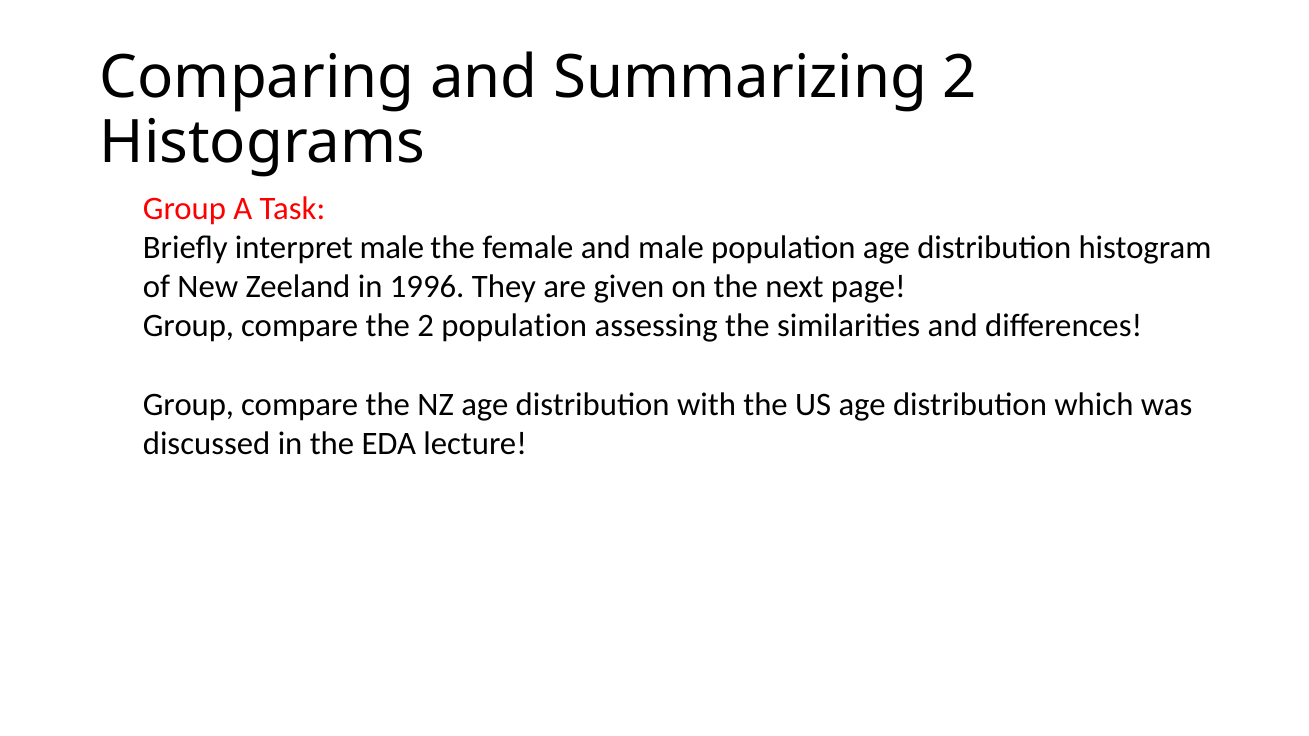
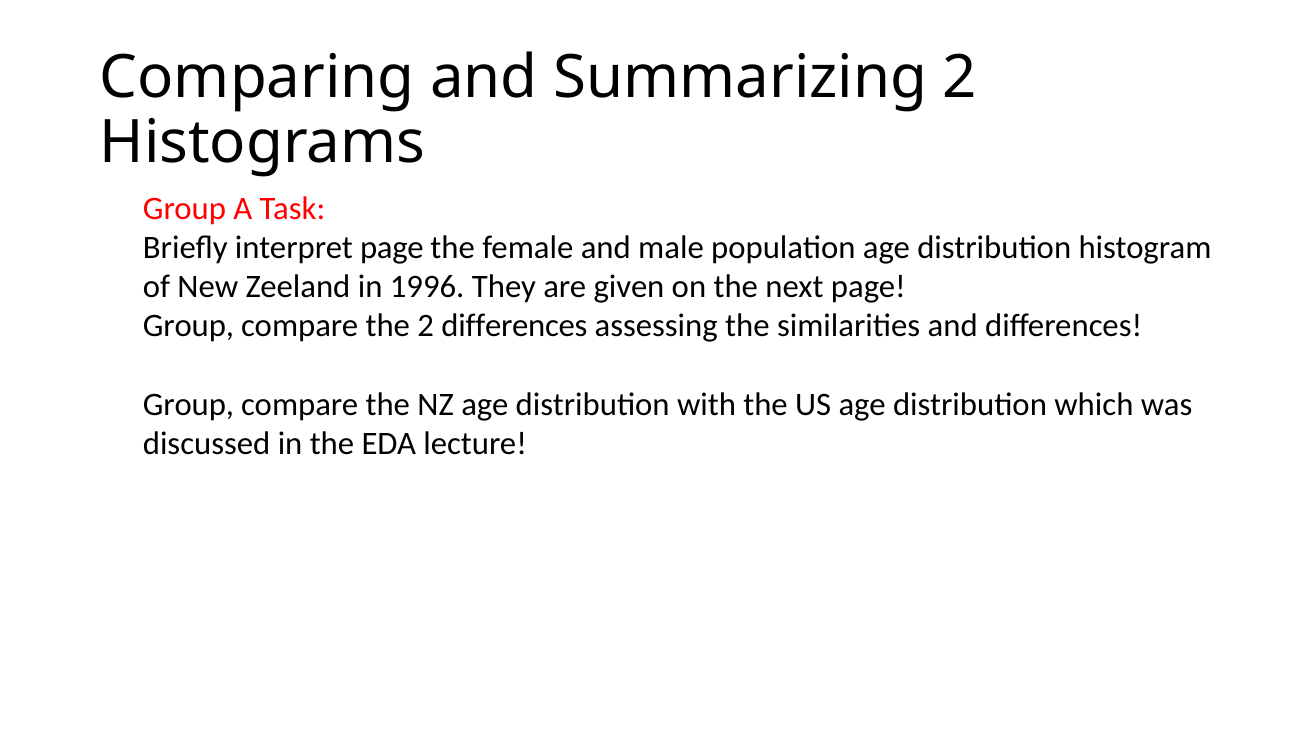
interpret male: male -> page
2 population: population -> differences
